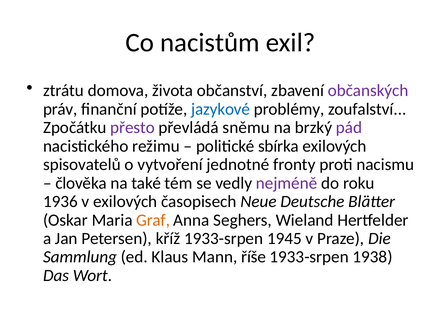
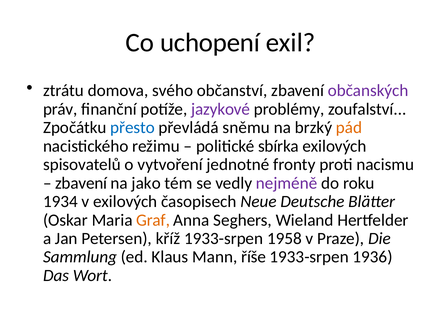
nacistům: nacistům -> uchopení
života: života -> svého
jazykové colour: blue -> purple
přesto colour: purple -> blue
pád colour: purple -> orange
člověka at (81, 184): člověka -> zbavení
také: také -> jako
1936: 1936 -> 1934
1945: 1945 -> 1958
1938: 1938 -> 1936
